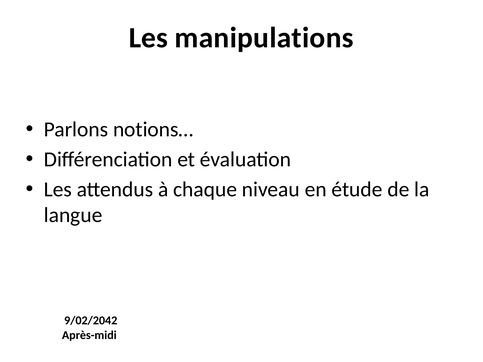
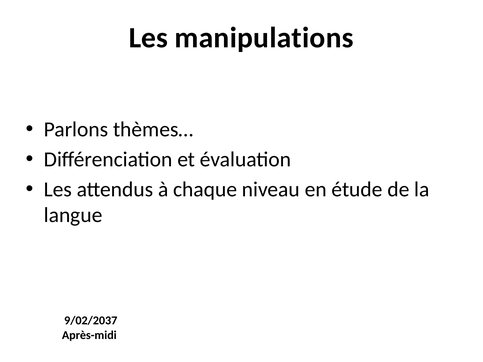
notions…: notions… -> thèmes…
9/02/2042: 9/02/2042 -> 9/02/2037
